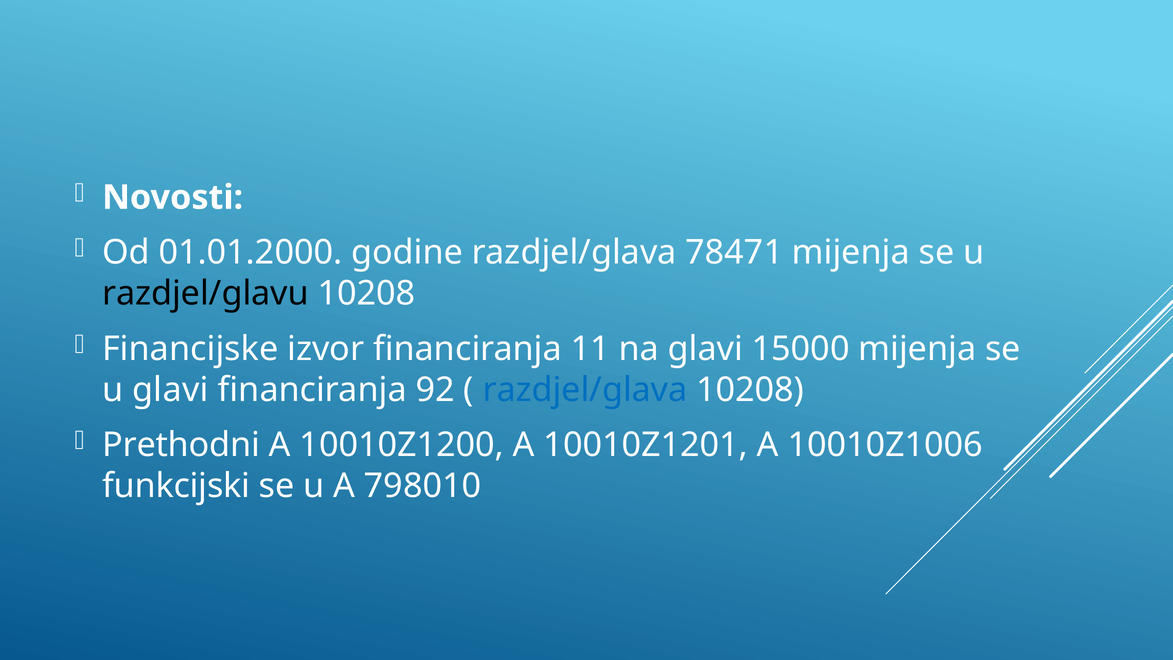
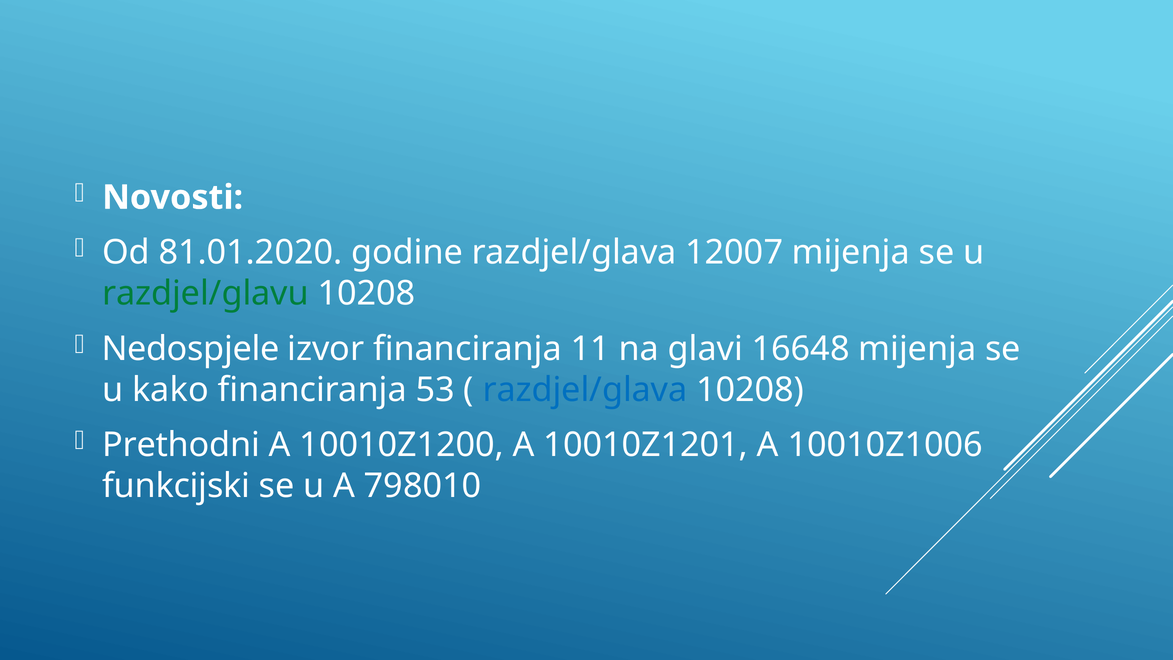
01.01.2000: 01.01.2000 -> 81.01.2020
78471: 78471 -> 12007
razdjel/glavu colour: black -> green
Financijske: Financijske -> Nedospjele
15000: 15000 -> 16648
u glavi: glavi -> kako
92: 92 -> 53
